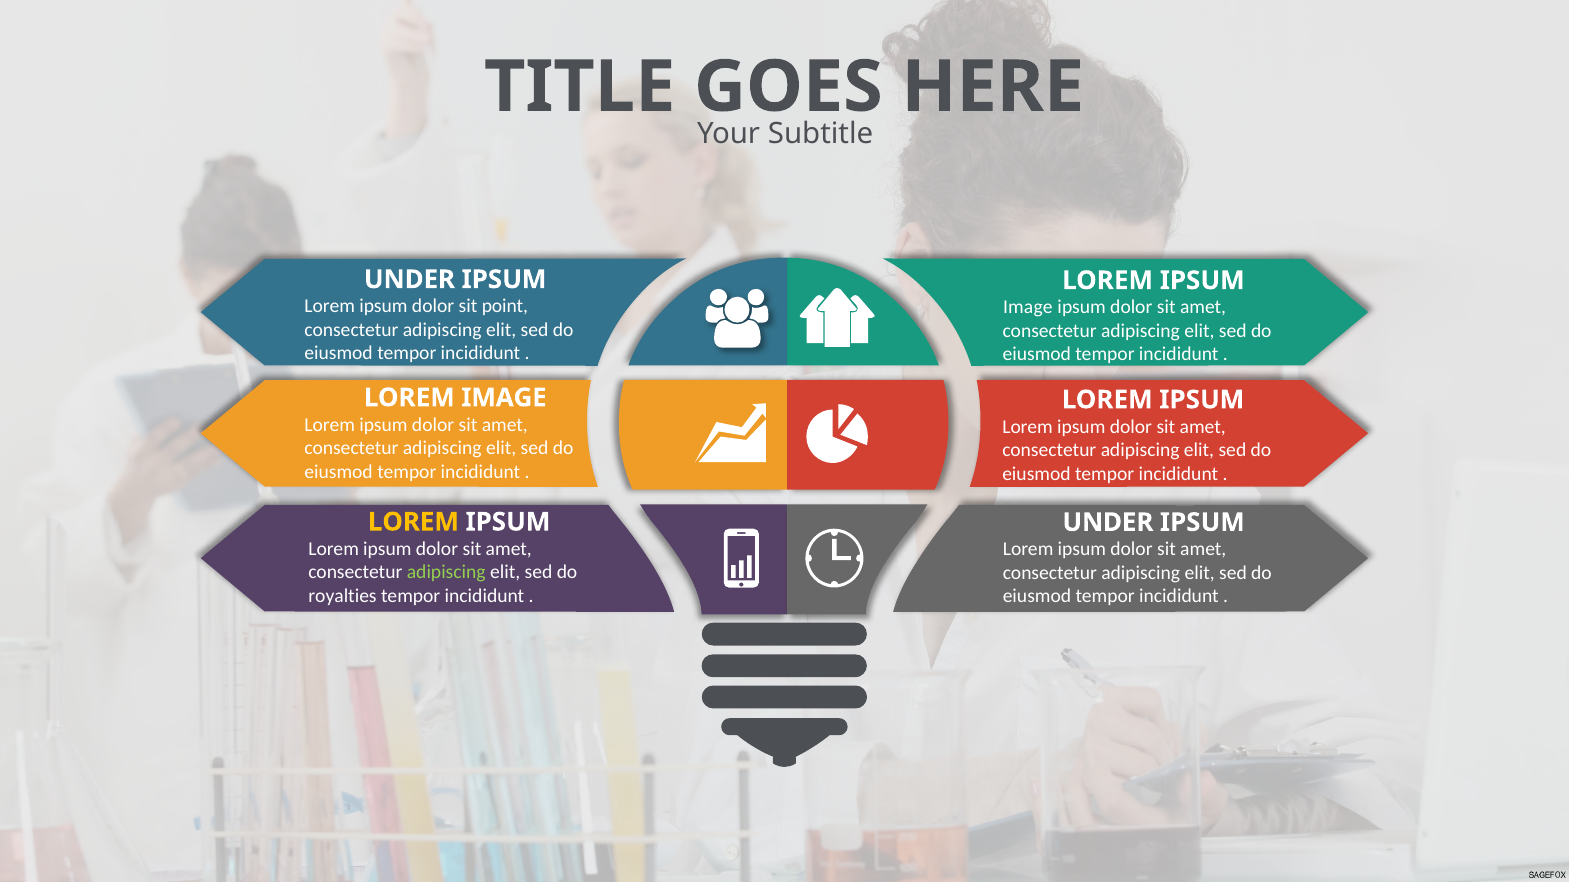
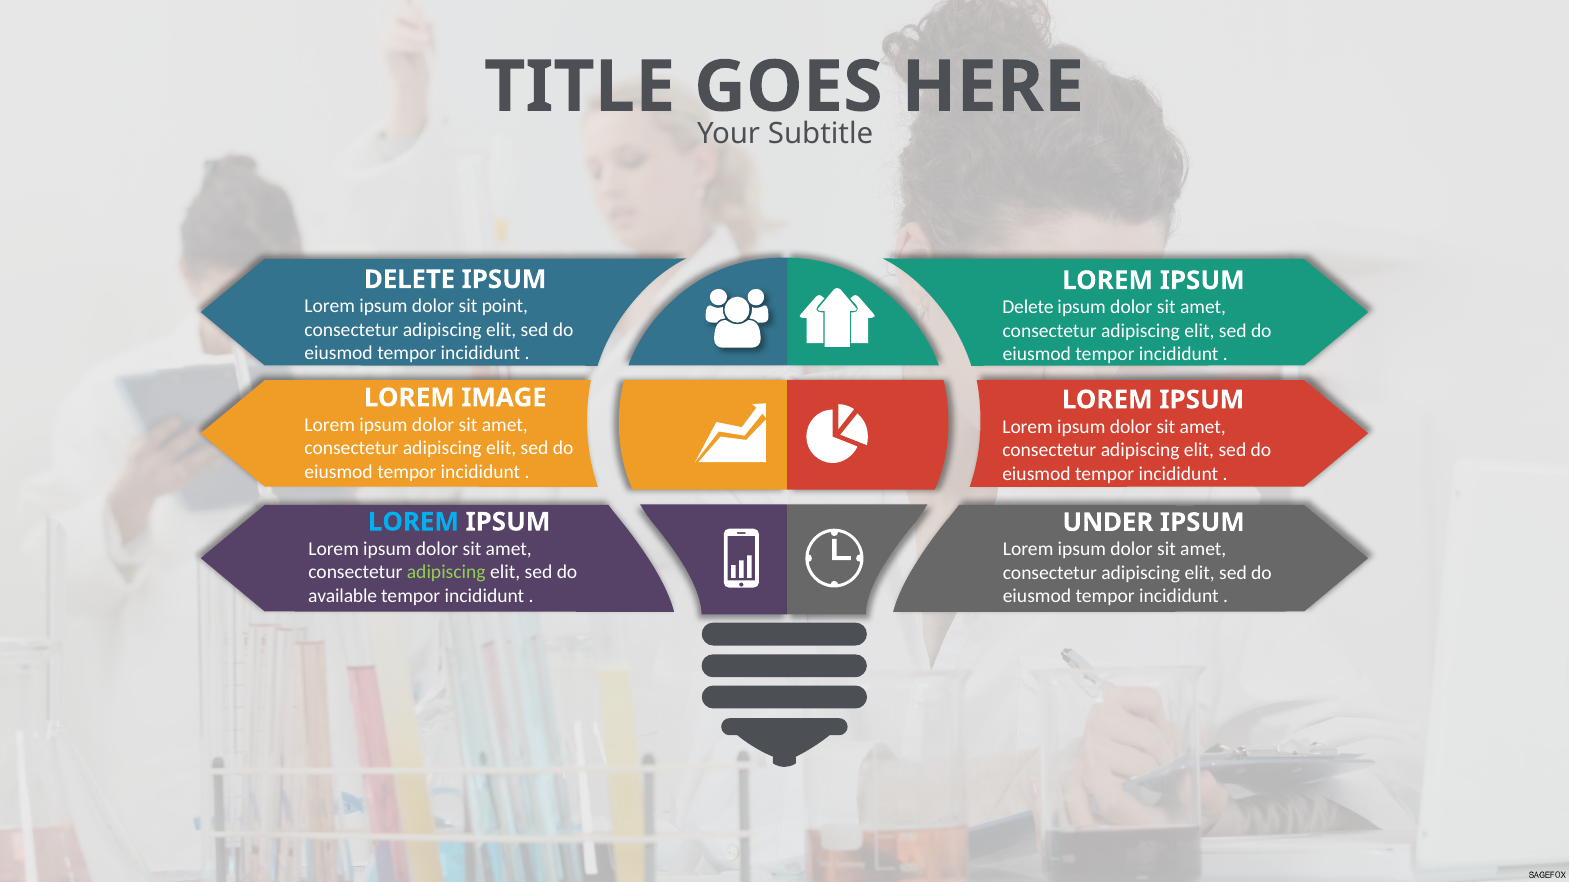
UNDER at (409, 280): UNDER -> DELETE
Image at (1028, 308): Image -> Delete
LOREM at (413, 522) colour: yellow -> light blue
royalties: royalties -> available
